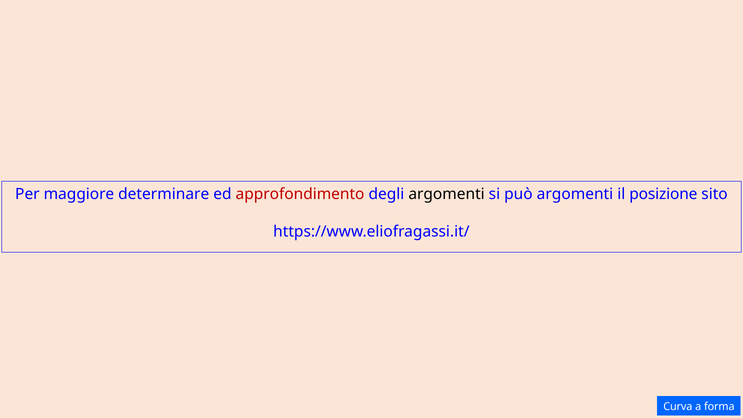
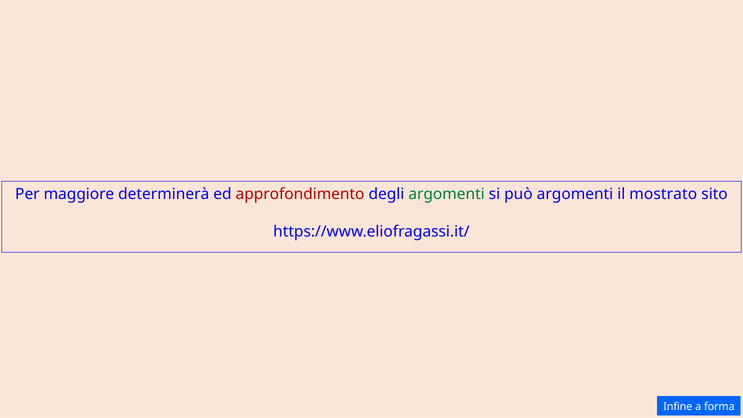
determinare: determinare -> determinerà
argomenti at (447, 194) colour: black -> green
posizione: posizione -> mostrato
Curva: Curva -> Infine
